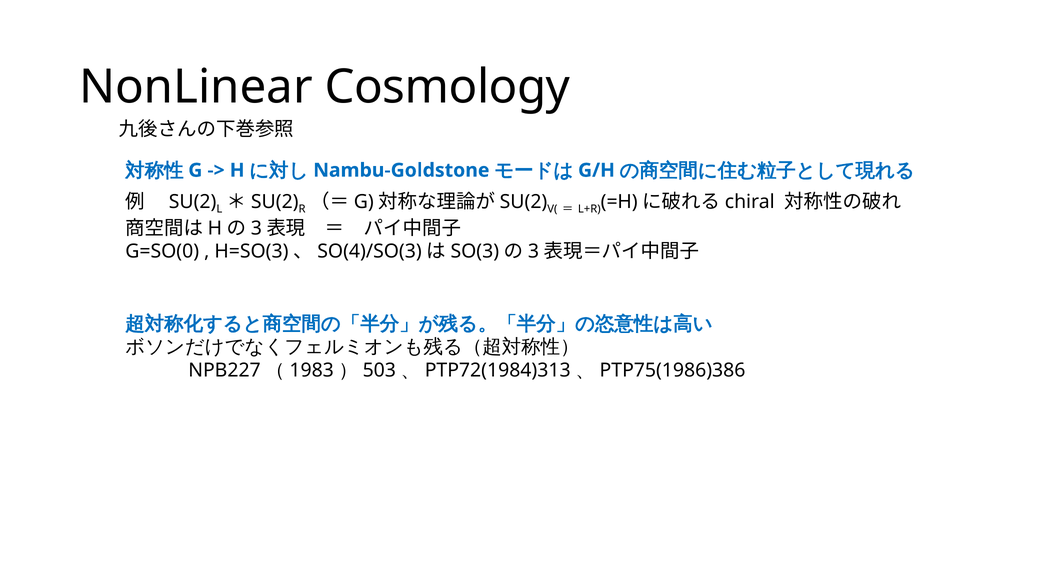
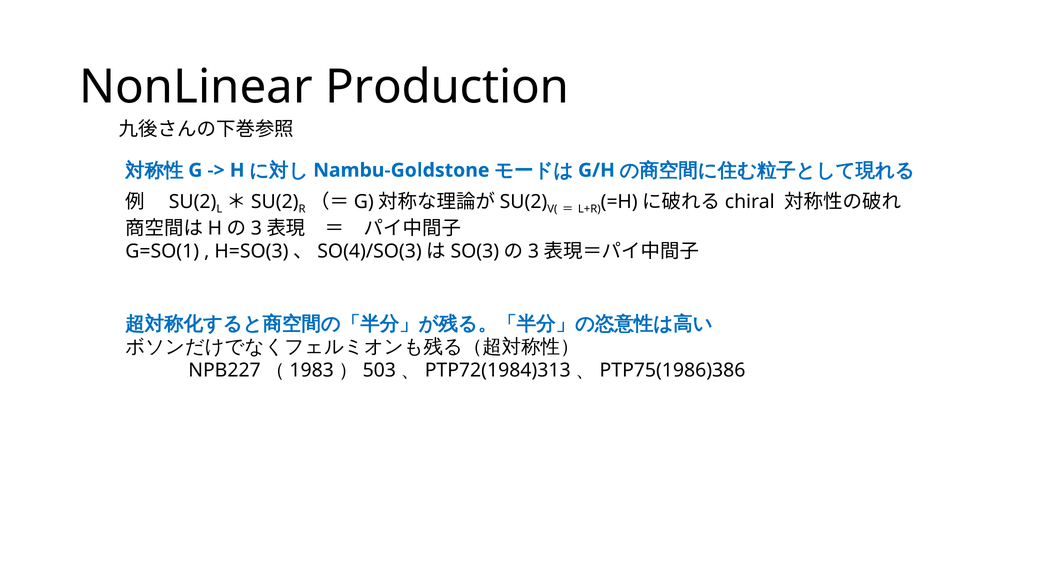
Cosmology: Cosmology -> Production
G=SO(0: G=SO(0 -> G=SO(1
